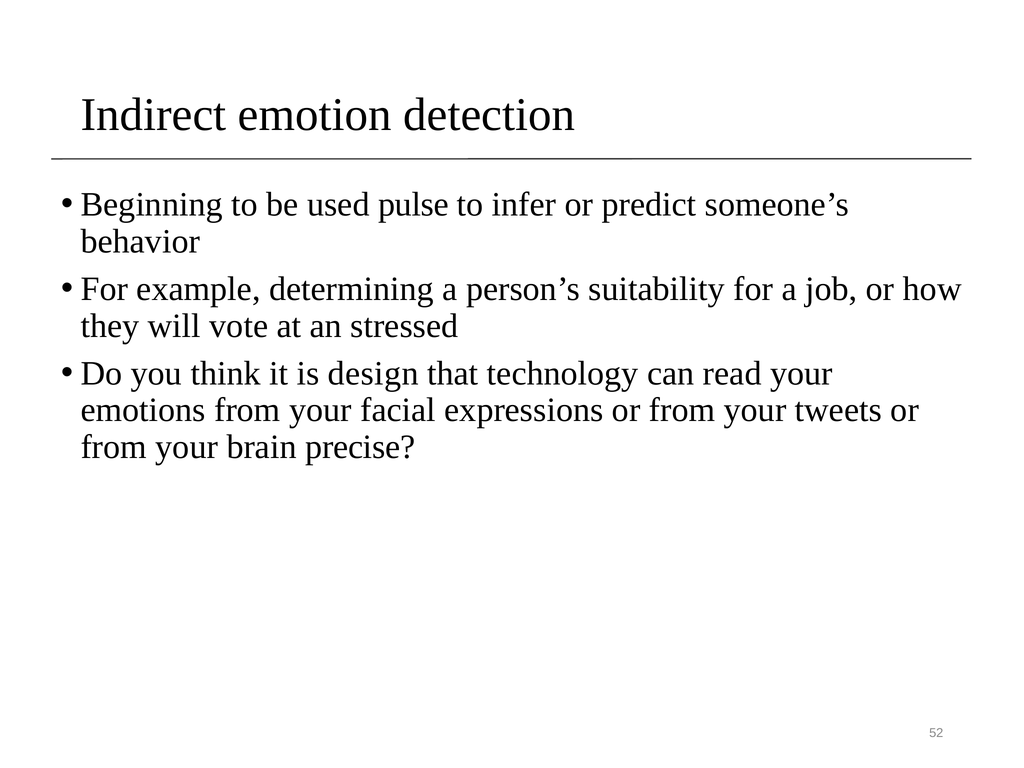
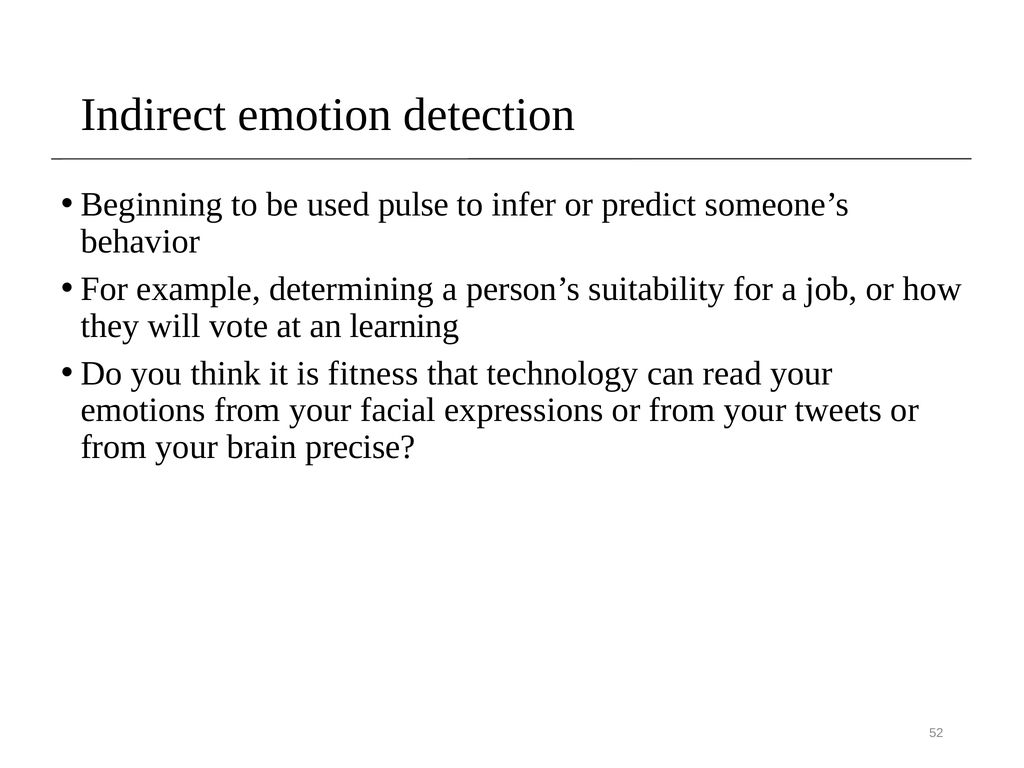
stressed: stressed -> learning
design: design -> fitness
